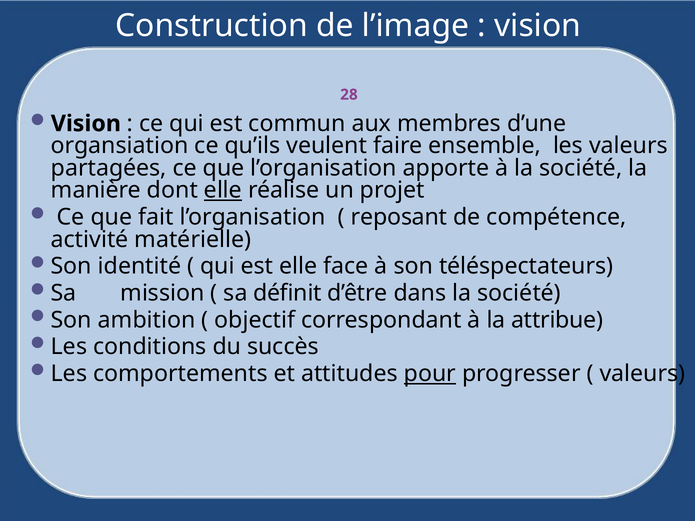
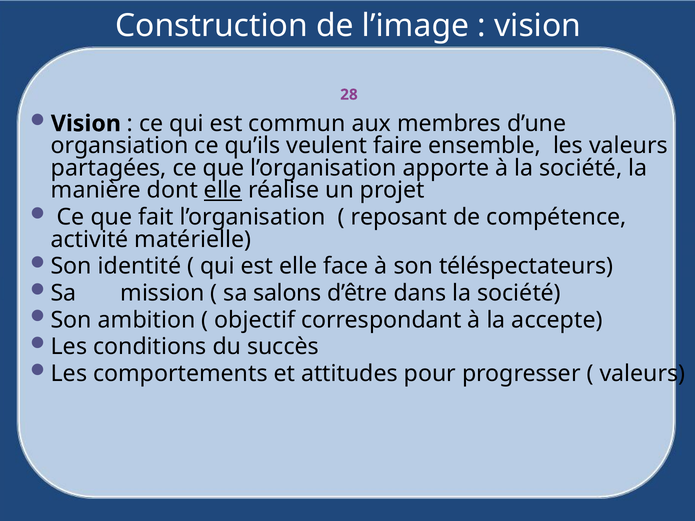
définit: définit -> salons
attribue: attribue -> accepte
pour underline: present -> none
